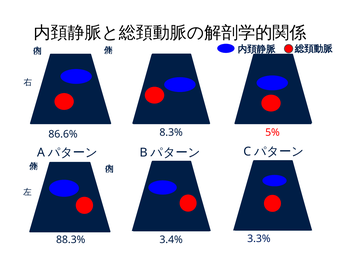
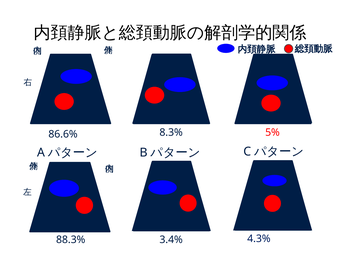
3.3%: 3.3% -> 4.3%
